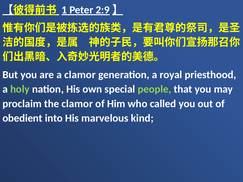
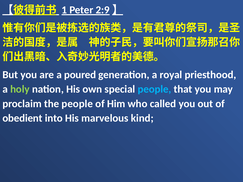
a clamor: clamor -> poured
people at (155, 89) colour: light green -> light blue
the clamor: clamor -> people
